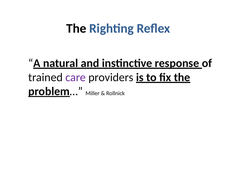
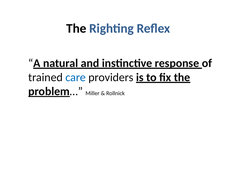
care colour: purple -> blue
